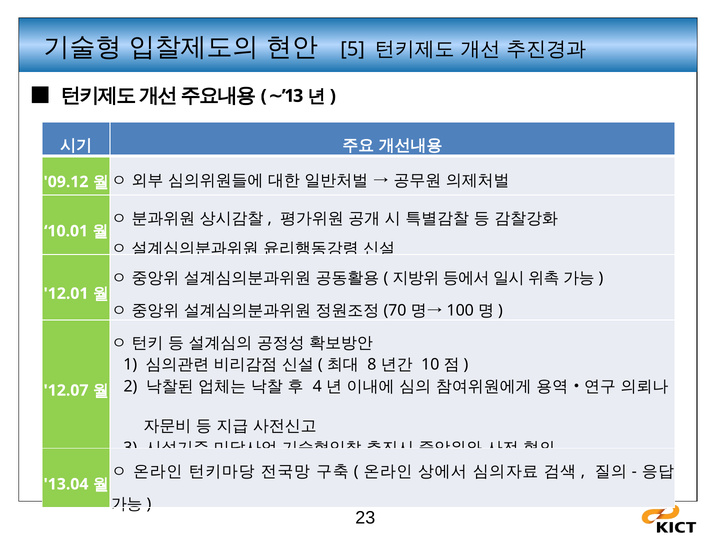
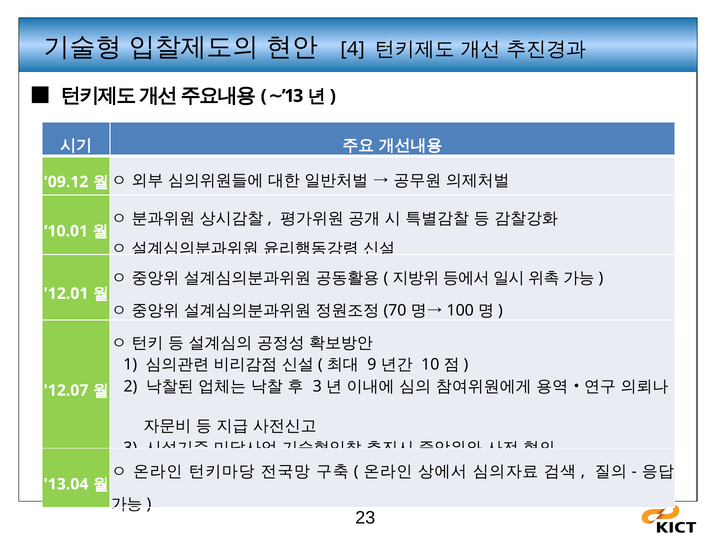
5: 5 -> 4
8: 8 -> 9
4 at (317, 386): 4 -> 3
